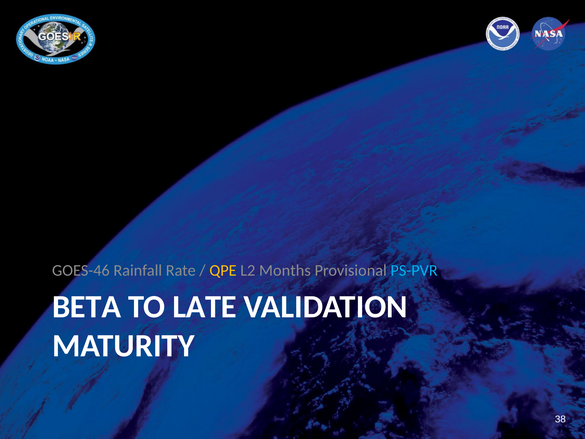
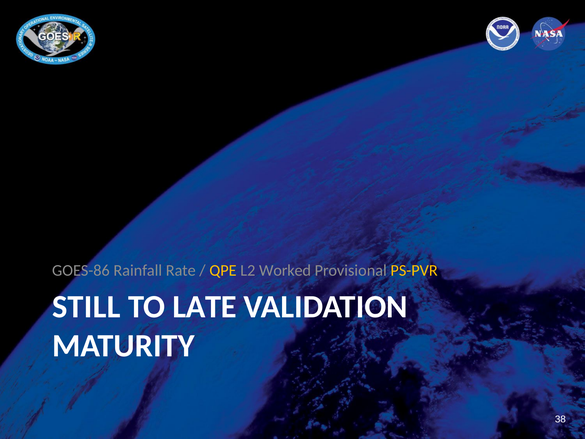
GOES-46: GOES-46 -> GOES-86
Months: Months -> Worked
PS-PVR colour: light blue -> yellow
BETA: BETA -> STILL
